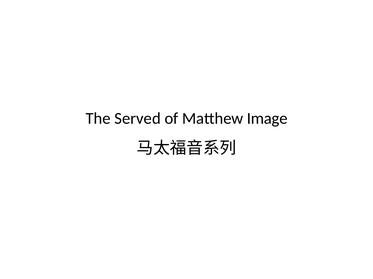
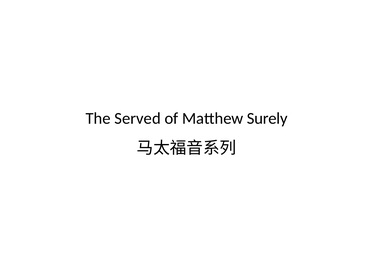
Image: Image -> Surely
